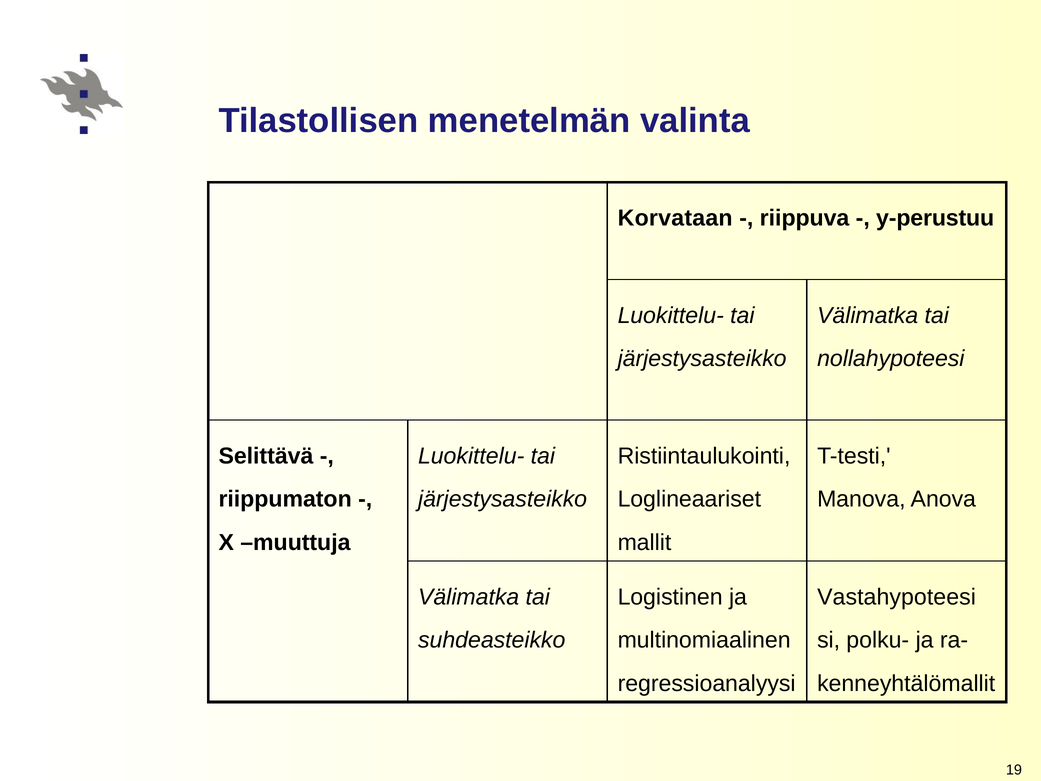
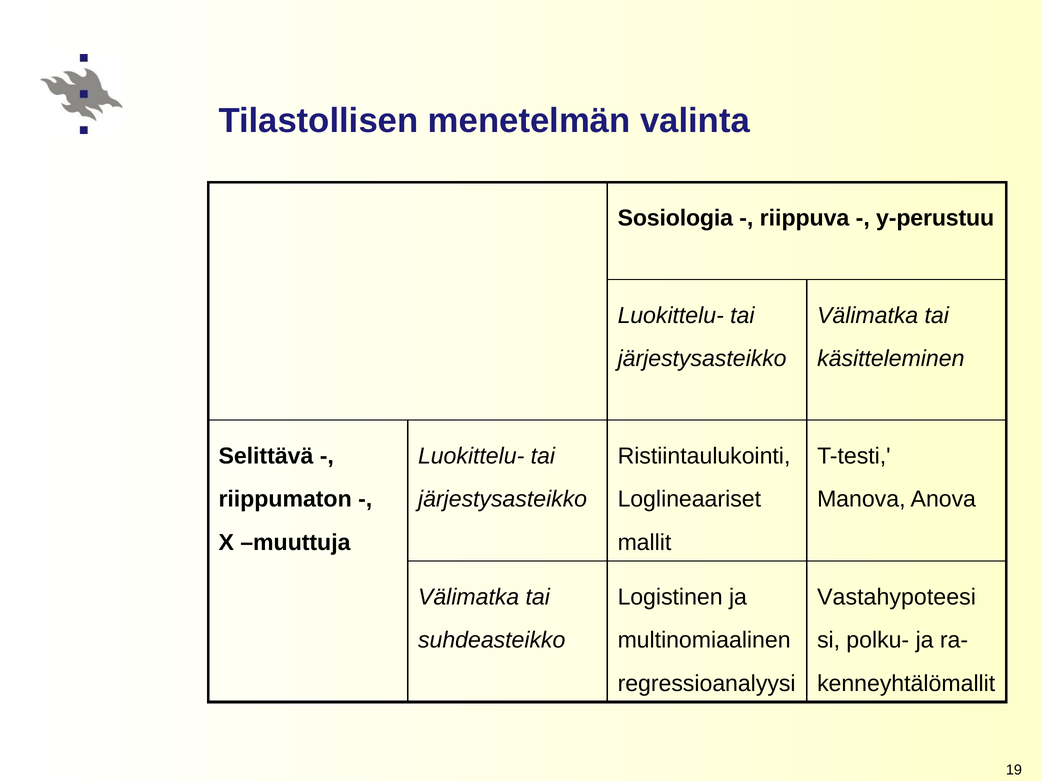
Korvataan: Korvataan -> Sosiologia
nollahypoteesi: nollahypoteesi -> käsitteleminen
